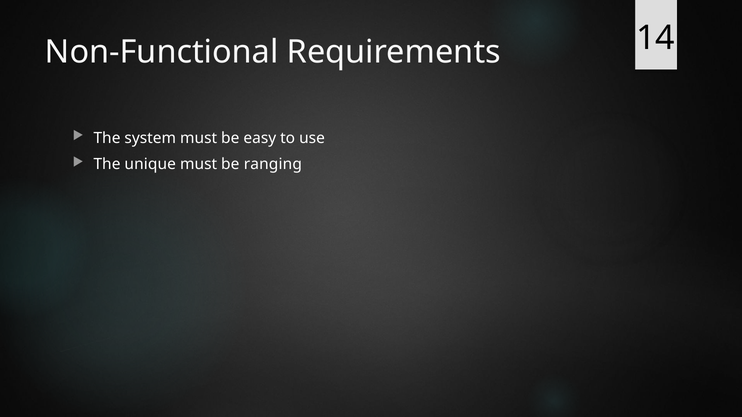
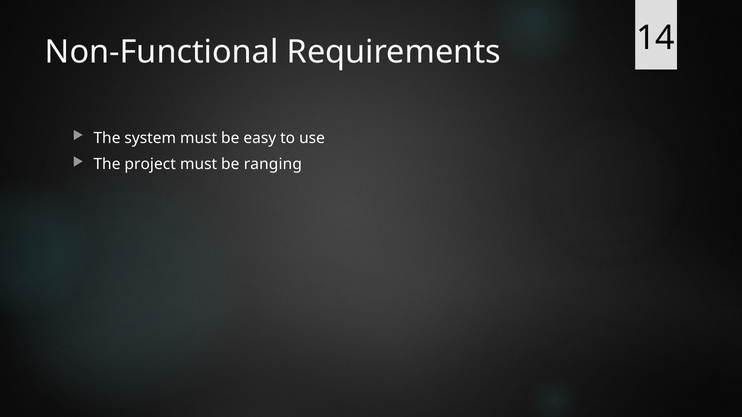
unique: unique -> project
